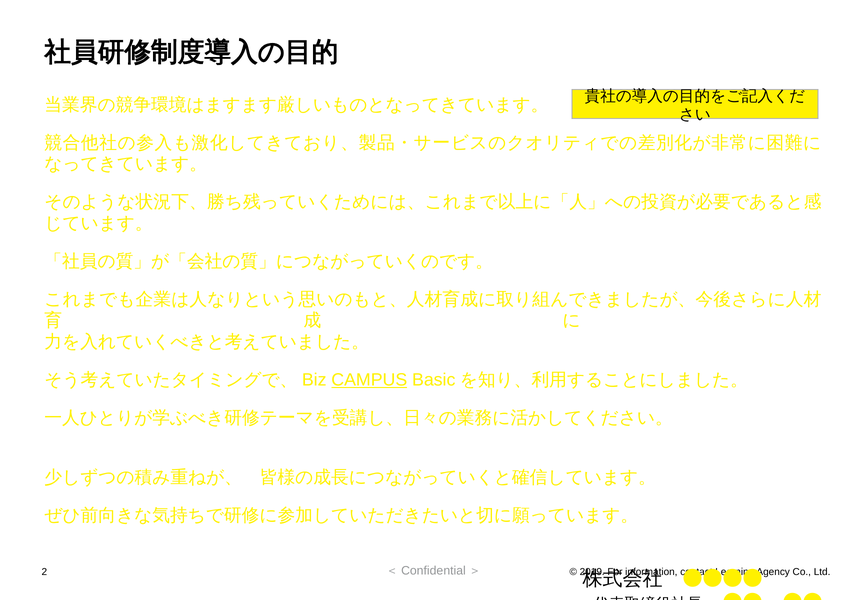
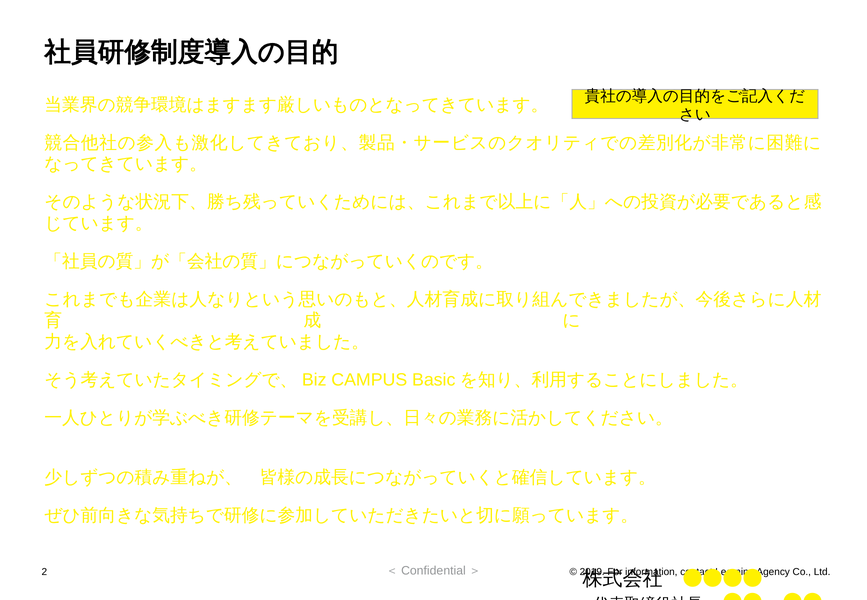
CAMPUS underline: present -> none
